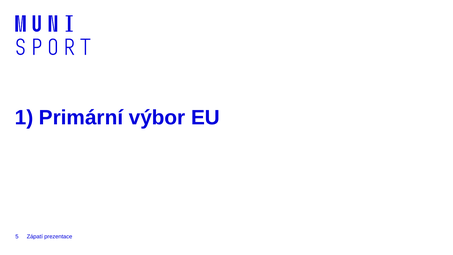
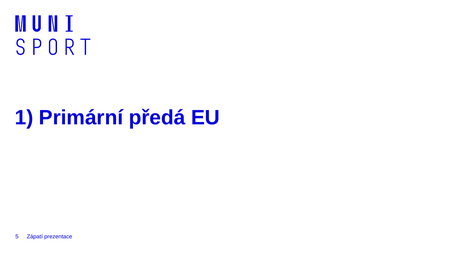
výbor: výbor -> předá
